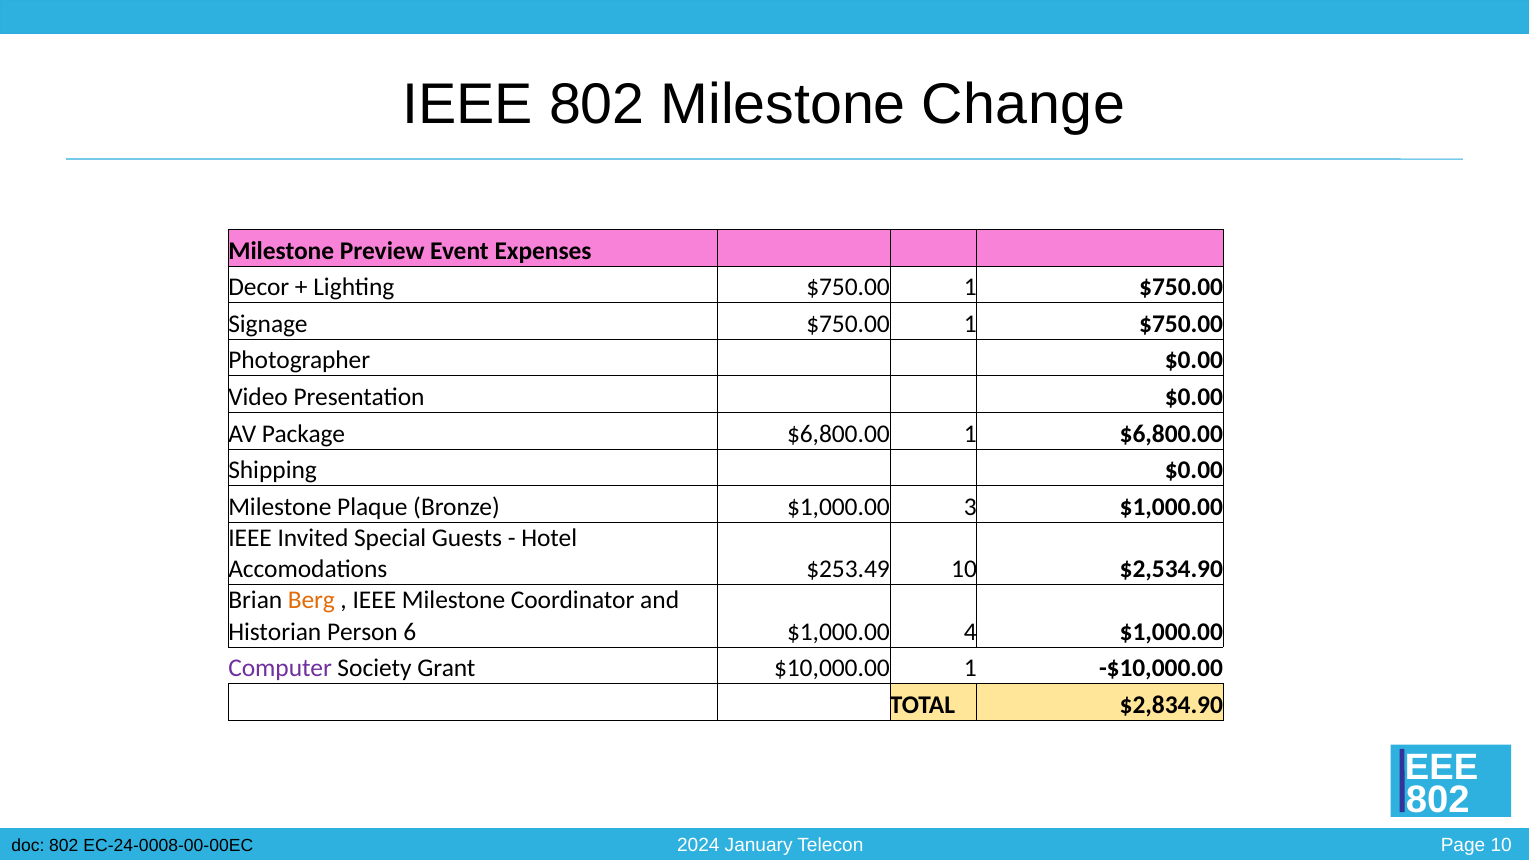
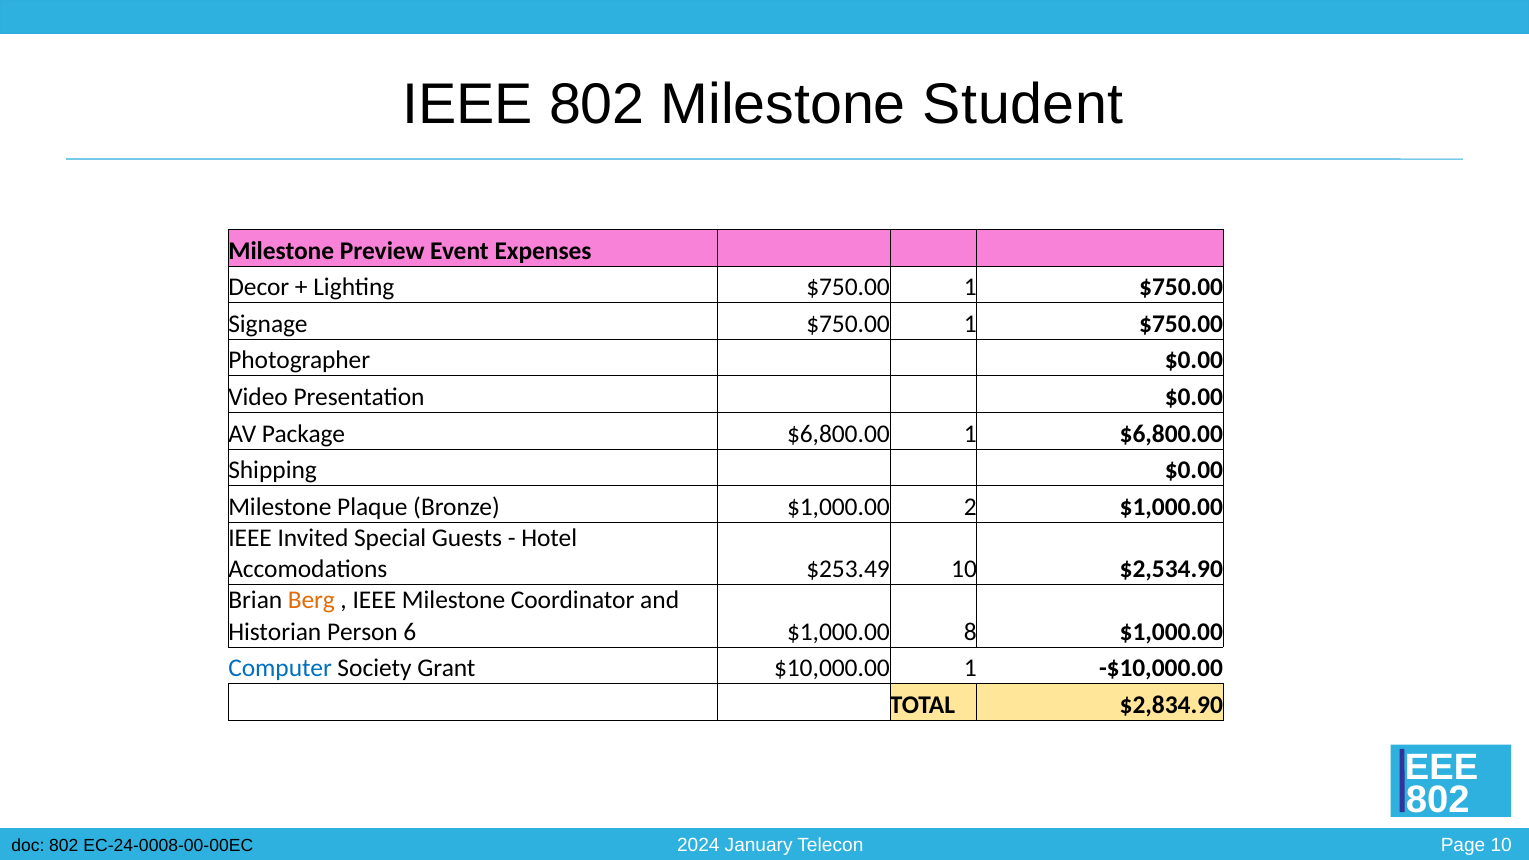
Change: Change -> Student
3: 3 -> 2
4: 4 -> 8
Computer colour: purple -> blue
